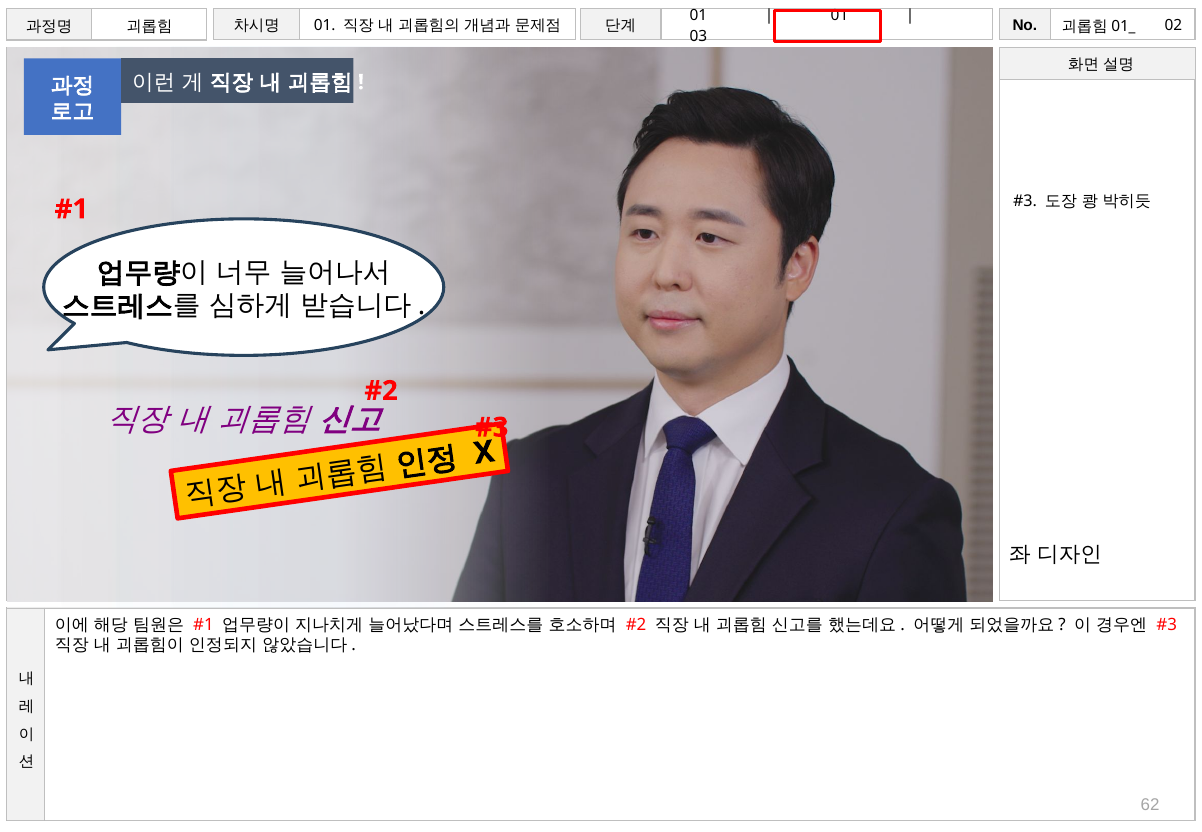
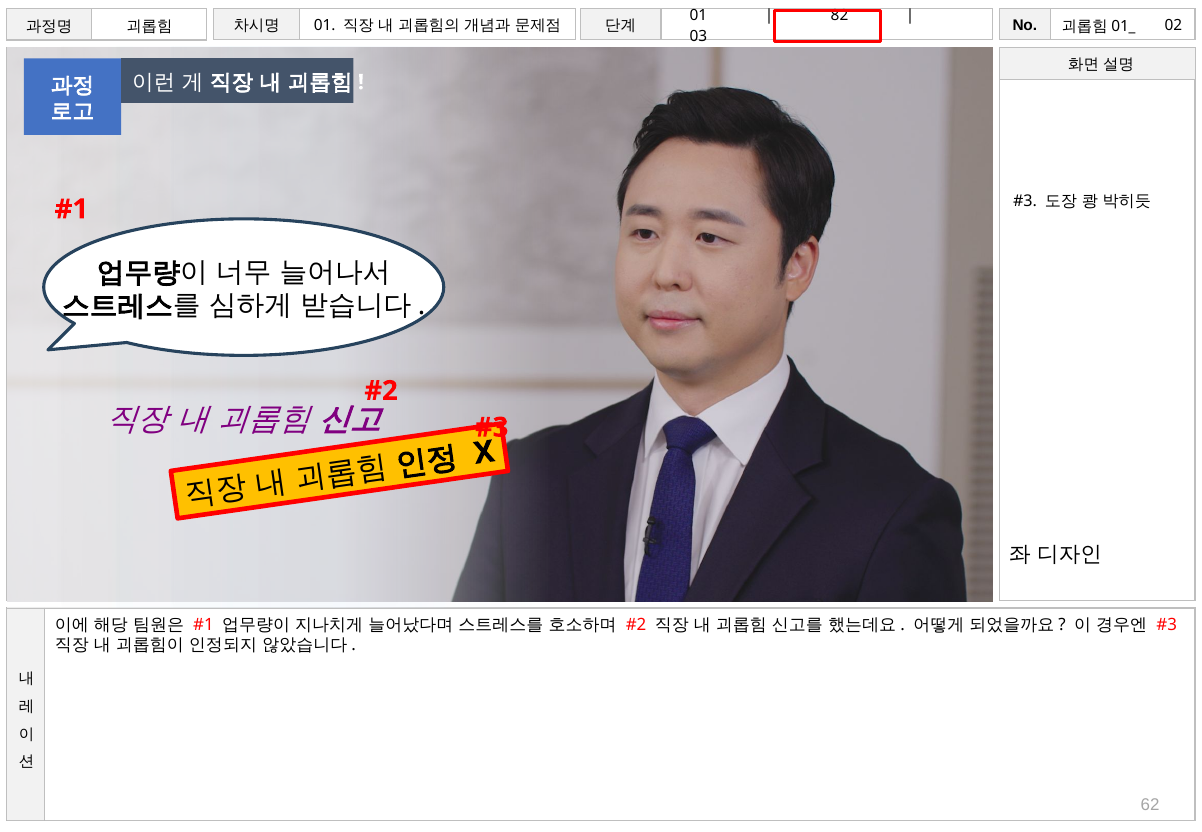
01 at (840, 16): 01 -> 82
